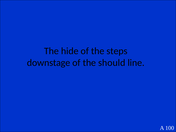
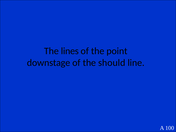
hide: hide -> lines
steps: steps -> point
